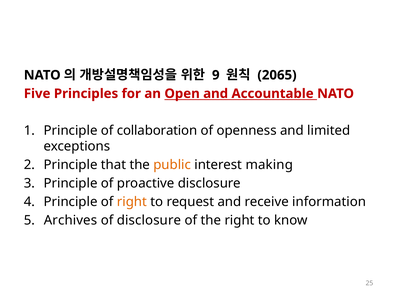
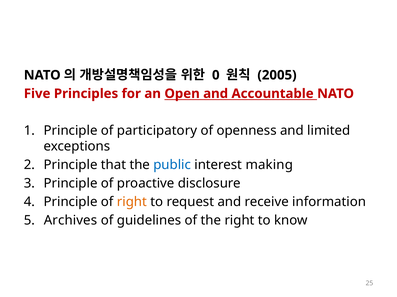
9: 9 -> 0
2065: 2065 -> 2005
collaboration: collaboration -> participatory
public colour: orange -> blue
of disclosure: disclosure -> guidelines
